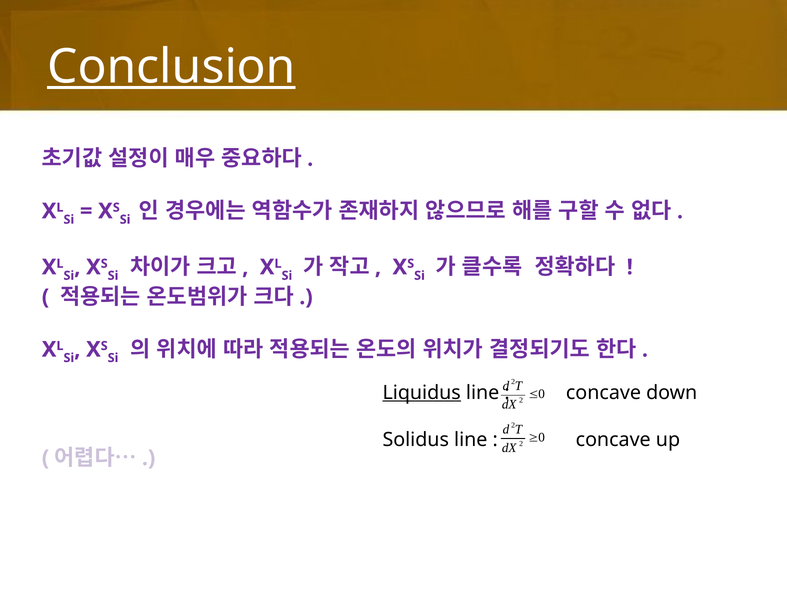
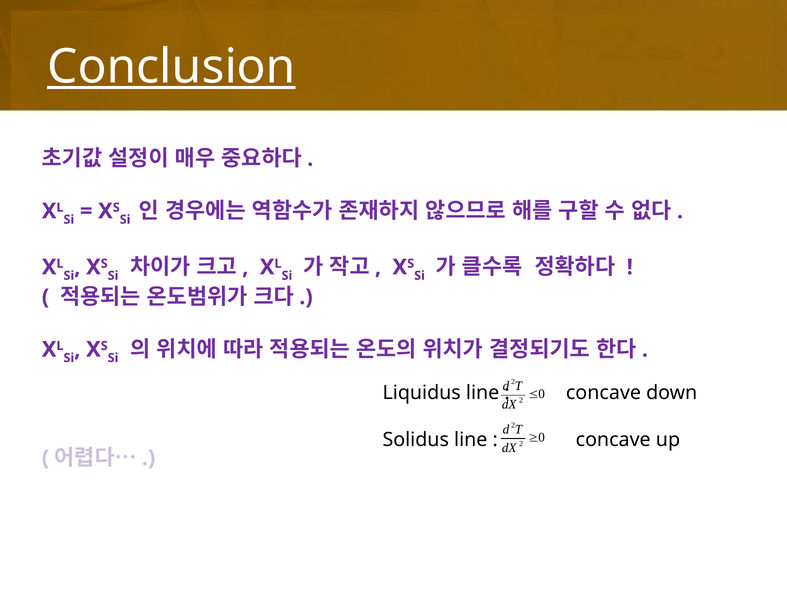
Liquidus underline: present -> none
